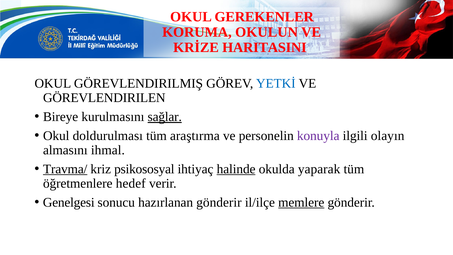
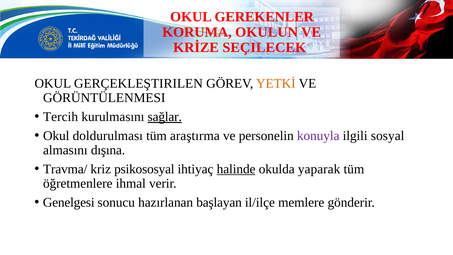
HARITASINI: HARITASINI -> SEÇILECEK
GÖREVLENDIRILMIŞ: GÖREVLENDIRILMIŞ -> GERÇEKLEŞTIRILEN
YETKİ colour: blue -> orange
GÖREVLENDIRILEN: GÖREVLENDIRILEN -> GÖRÜNTÜLENMESI
Bireye: Bireye -> Tercih
olayın: olayın -> sosyal
ihmal: ihmal -> dışına
Travma/ underline: present -> none
hedef: hedef -> ihmal
hazırlanan gönderir: gönderir -> başlayan
memlere underline: present -> none
